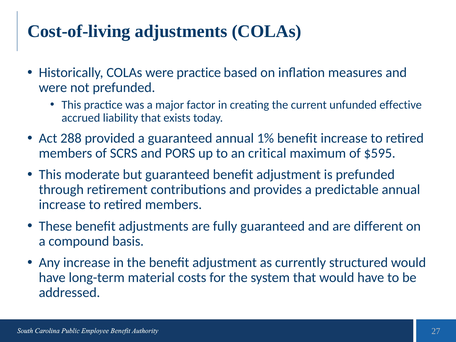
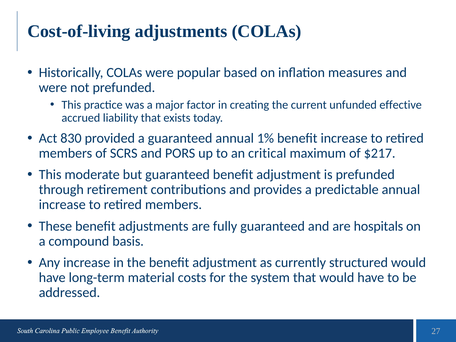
were practice: practice -> popular
288: 288 -> 830
$595: $595 -> $217
different: different -> hospitals
